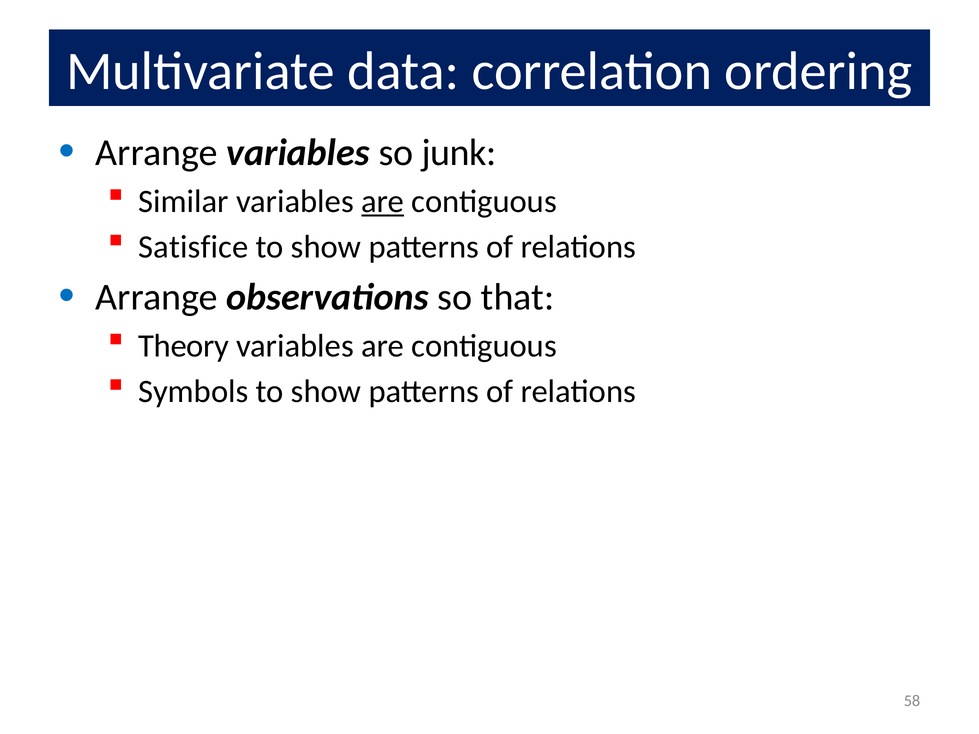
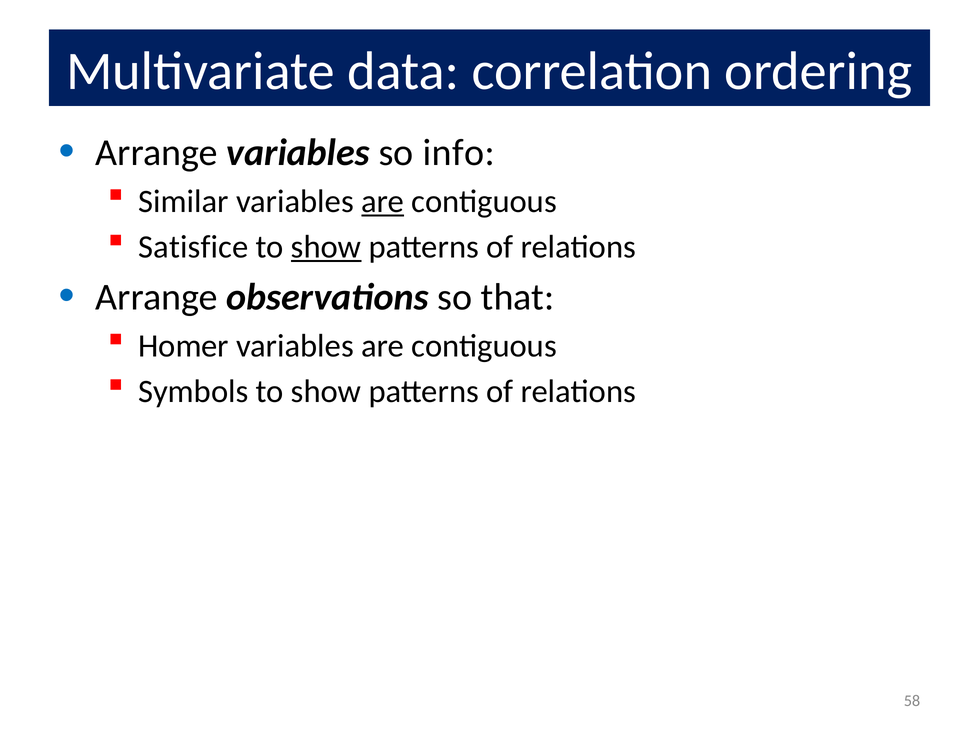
junk: junk -> info
show at (326, 247) underline: none -> present
Theory: Theory -> Homer
